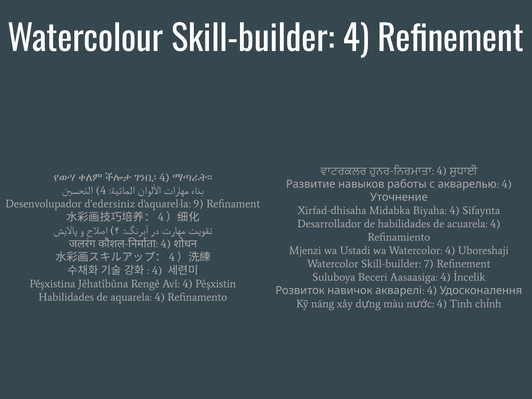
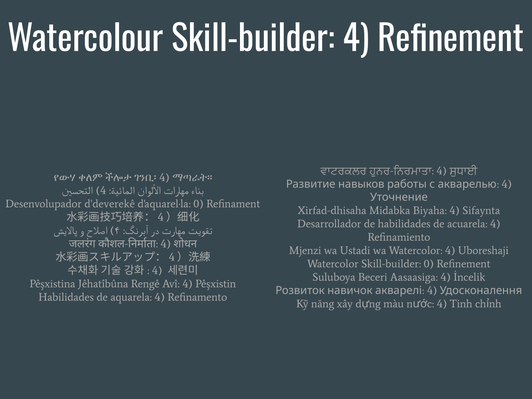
d'edersiniz: d'edersiniz -> d'deverekê
d'aquarel·la 9: 9 -> 0
Skill-builder 7: 7 -> 0
